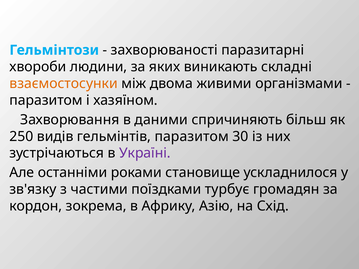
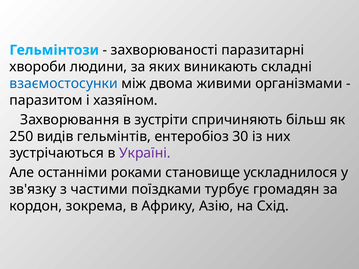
взаємостосунки colour: orange -> blue
даними: даними -> зустріти
гельмінтів паразитом: паразитом -> ентеробіоз
